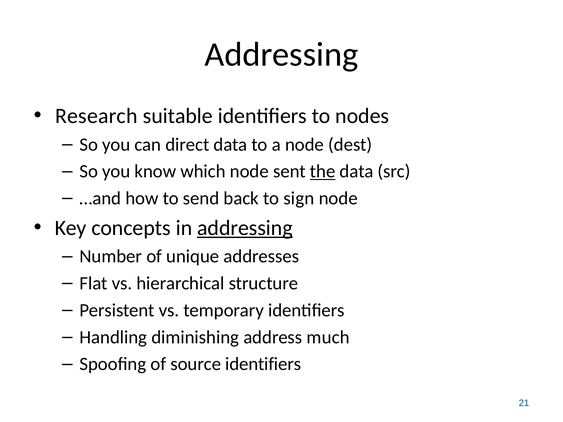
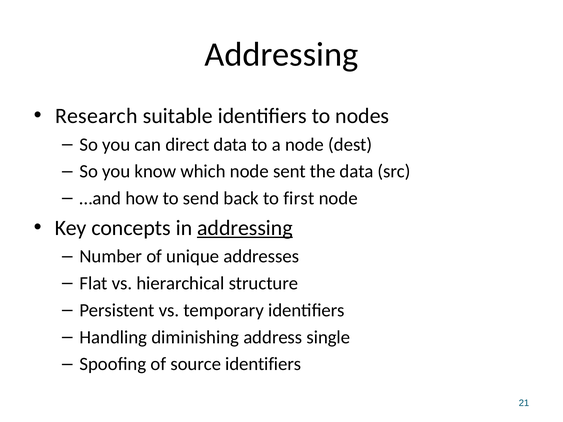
the underline: present -> none
sign: sign -> first
much: much -> single
